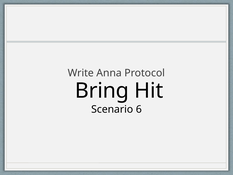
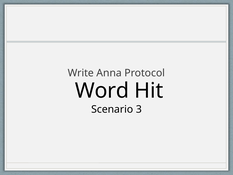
Bring: Bring -> Word
6: 6 -> 3
